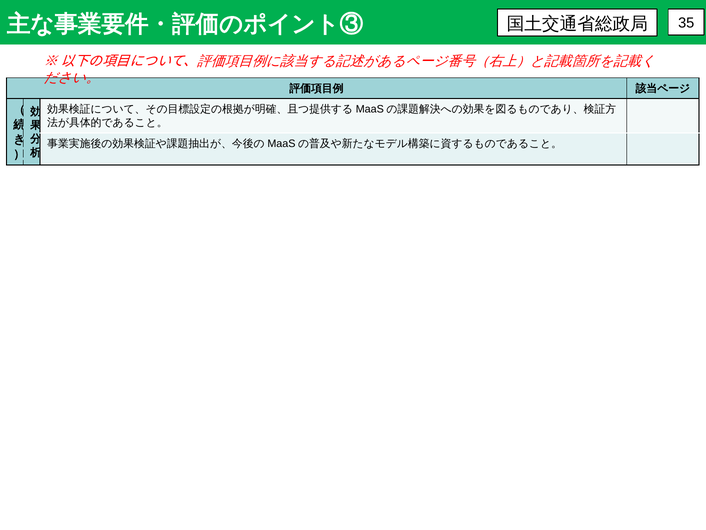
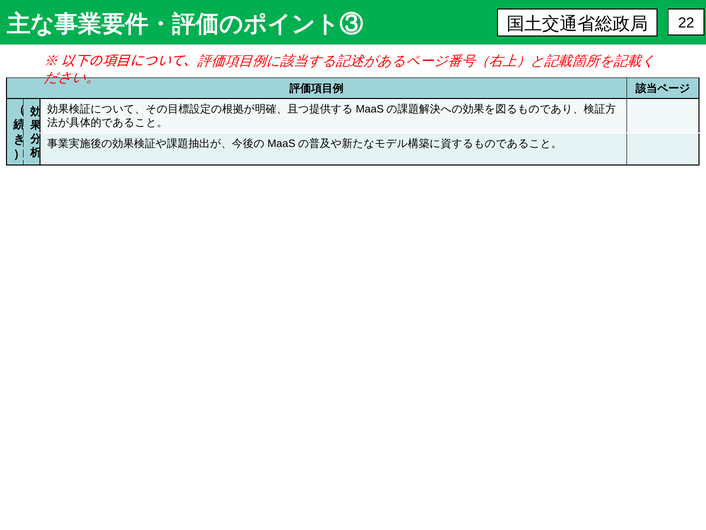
35: 35 -> 22
